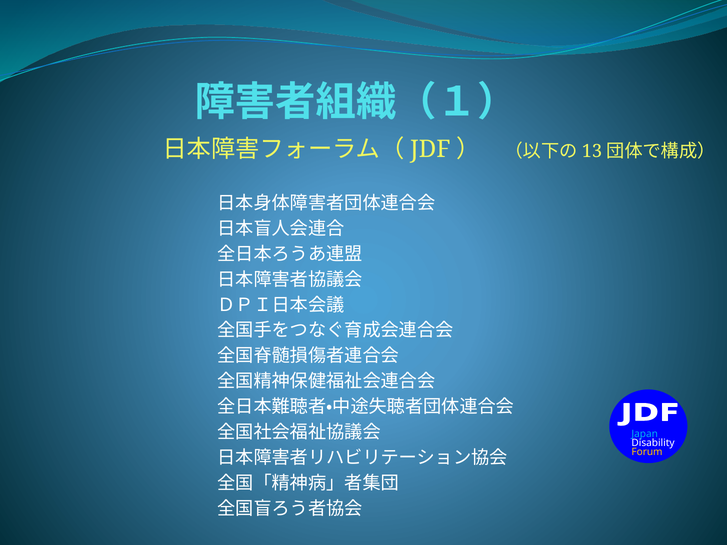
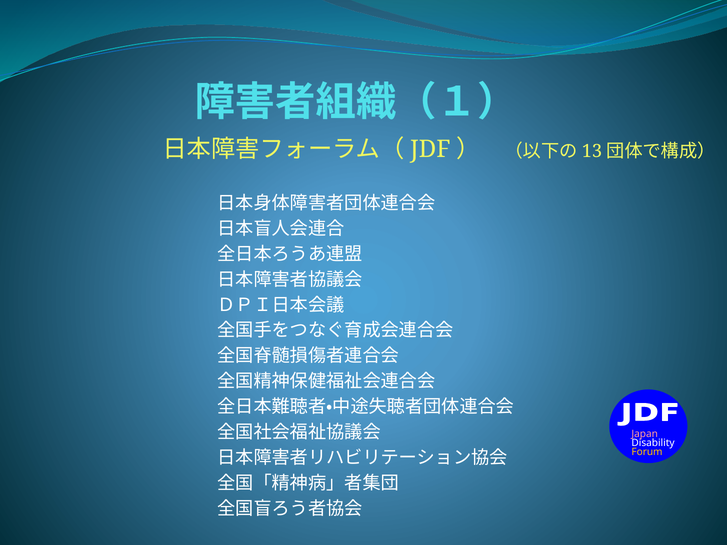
Japan colour: light blue -> pink
